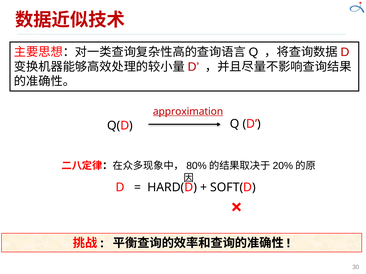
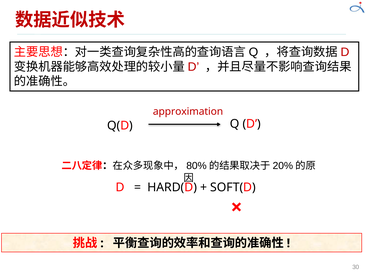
approximation underline: present -> none
